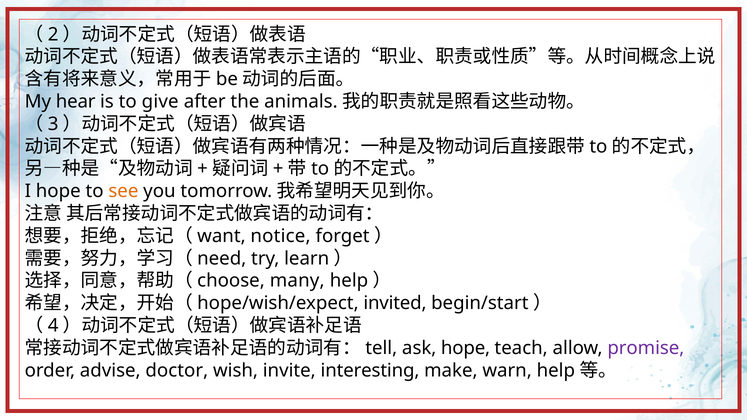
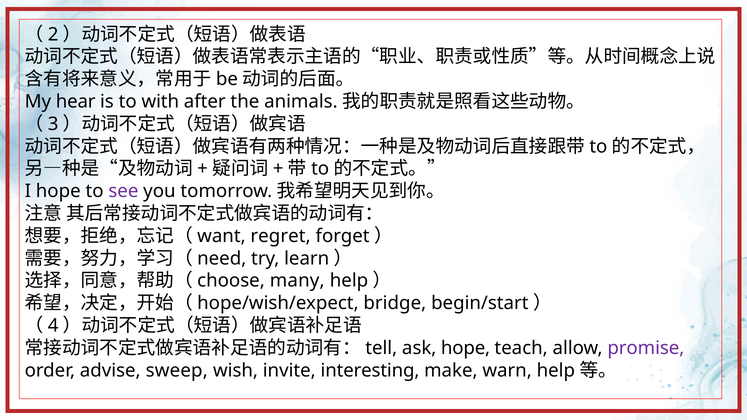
give: give -> with
see colour: orange -> purple
notice: notice -> regret
invited: invited -> bridge
doctor: doctor -> sweep
